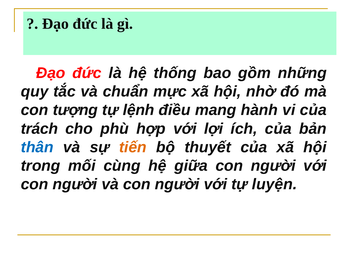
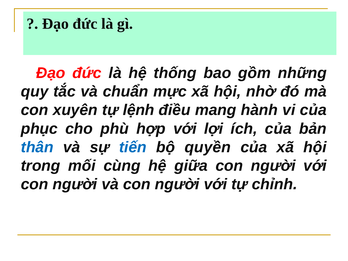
tượng: tượng -> xuyên
trách: trách -> phục
tiến colour: orange -> blue
thuyết: thuyết -> quyền
luyện: luyện -> chỉnh
